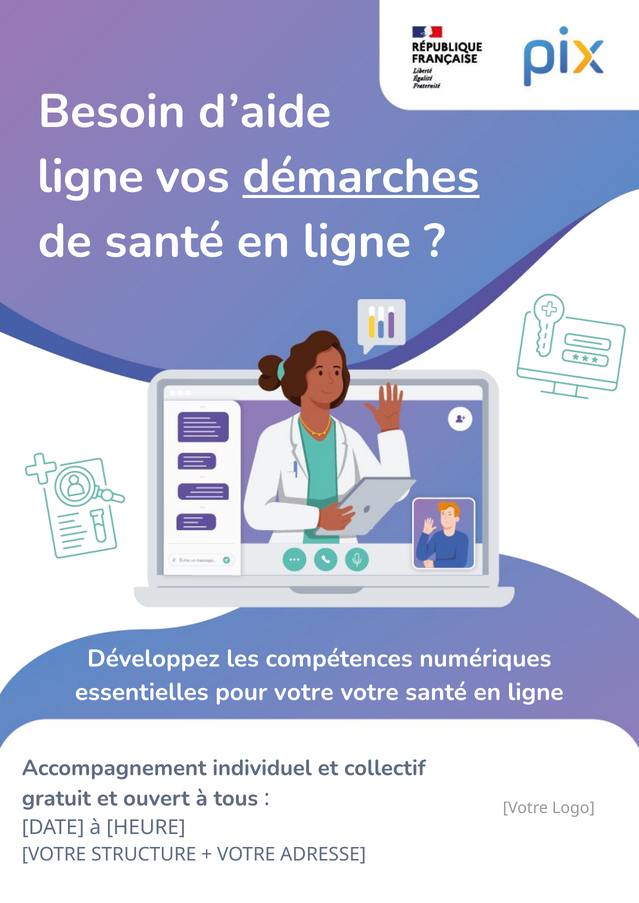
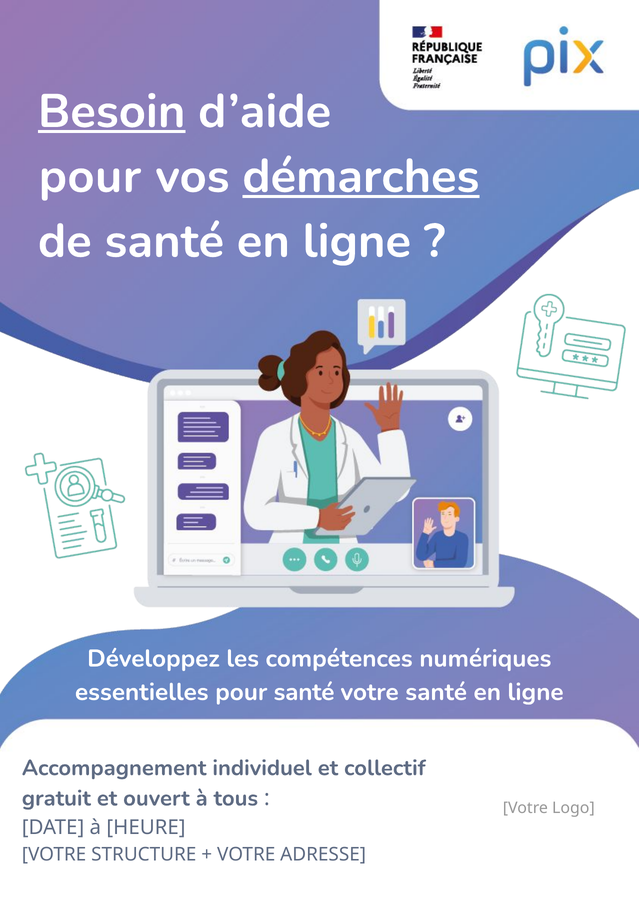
Besoin underline: none -> present
ligne at (90, 176): ligne -> pour
pour votre: votre -> santé
